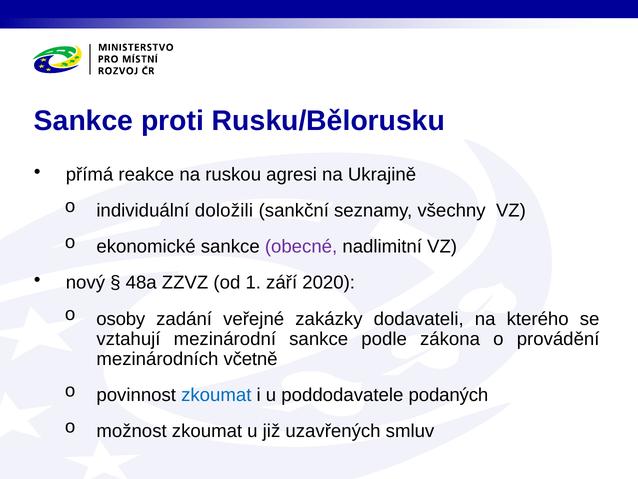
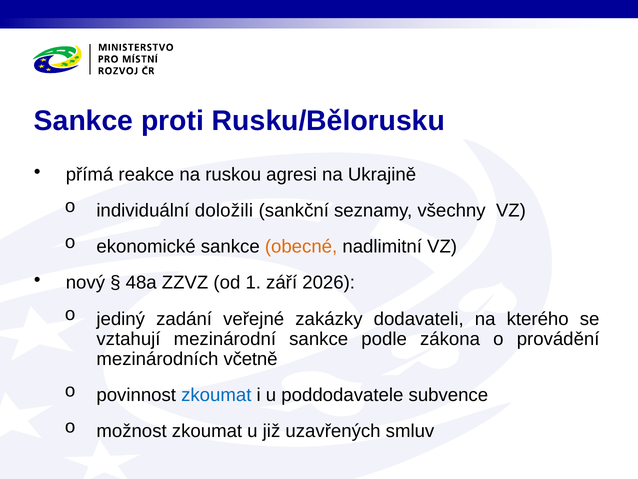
obecné colour: purple -> orange
2020: 2020 -> 2026
osoby: osoby -> jediný
podaných: podaných -> subvence
